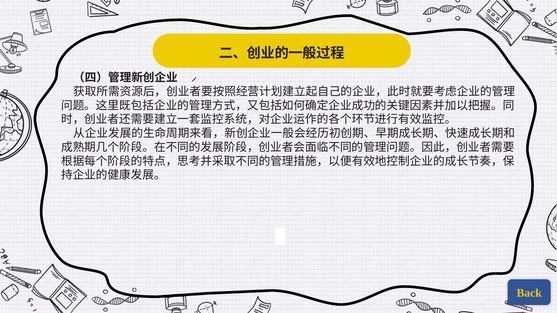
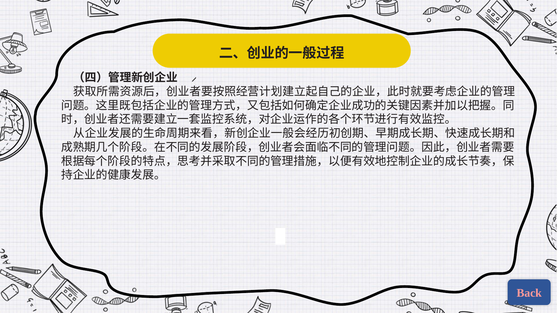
Back colour: yellow -> pink
